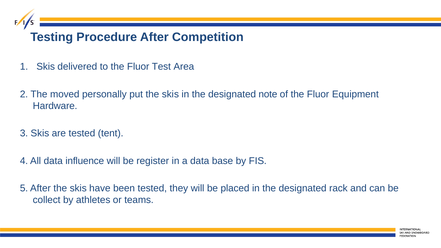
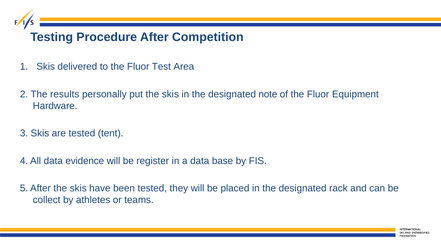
moved: moved -> results
influence: influence -> evidence
